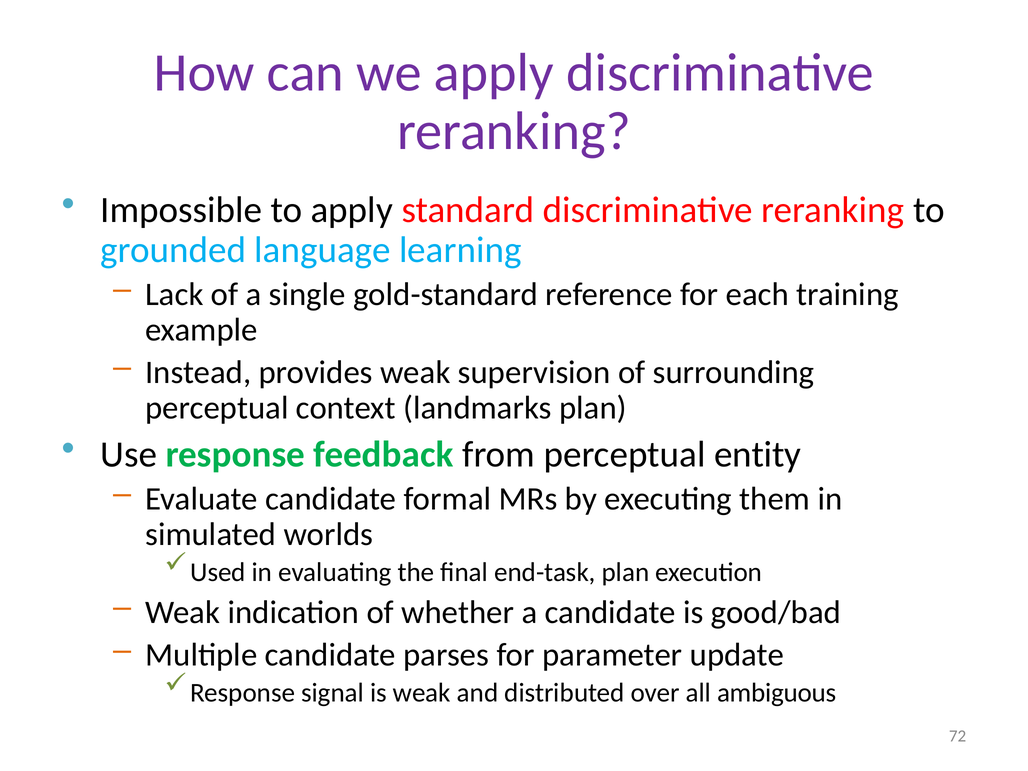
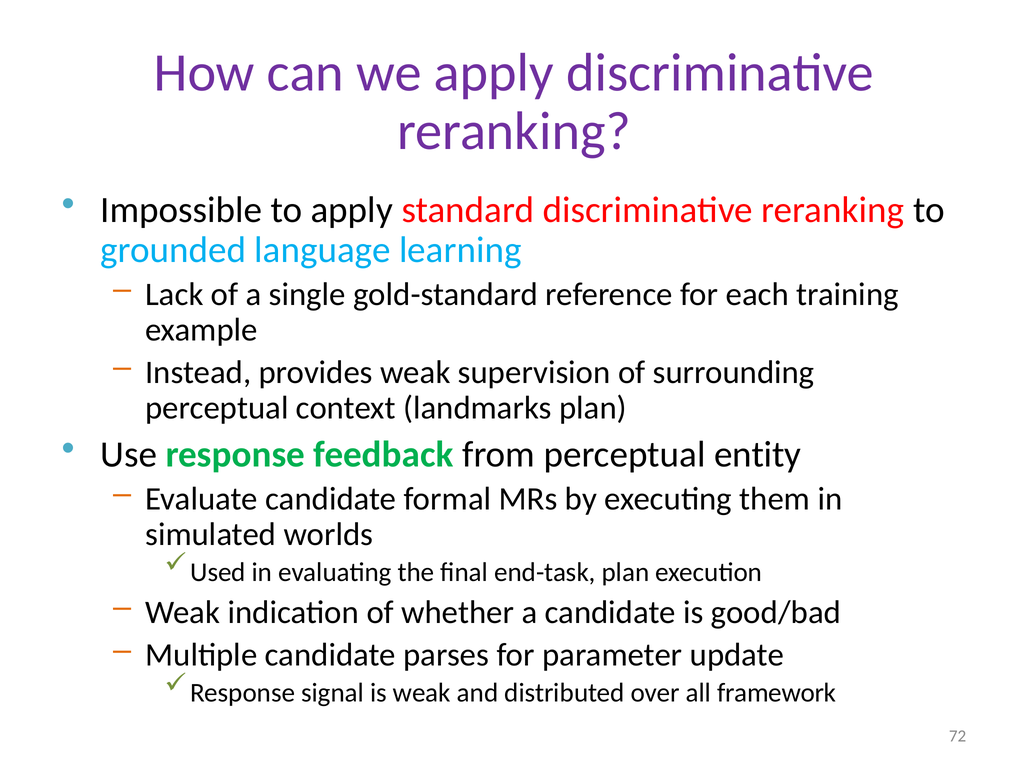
ambiguous: ambiguous -> framework
